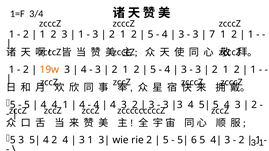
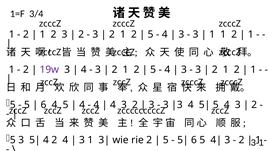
1 at (81, 34): 1 -> 2
7 at (212, 34): 7 -> 1
19w colour: orange -> purple
4 at (44, 105): 4 -> 6
1 at (66, 105): 1 -> 5
